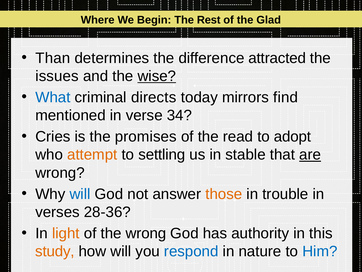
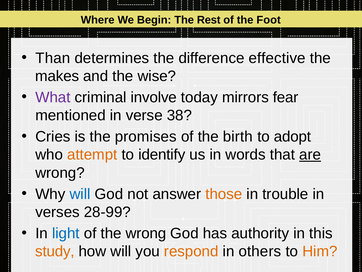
Glad: Glad -> Foot
attracted: attracted -> effective
issues: issues -> makes
wise underline: present -> none
What colour: blue -> purple
directs: directs -> involve
find: find -> fear
34: 34 -> 38
read: read -> birth
settling: settling -> identify
stable: stable -> words
28-36: 28-36 -> 28-99
light colour: orange -> blue
respond colour: blue -> orange
nature: nature -> others
Him colour: blue -> orange
